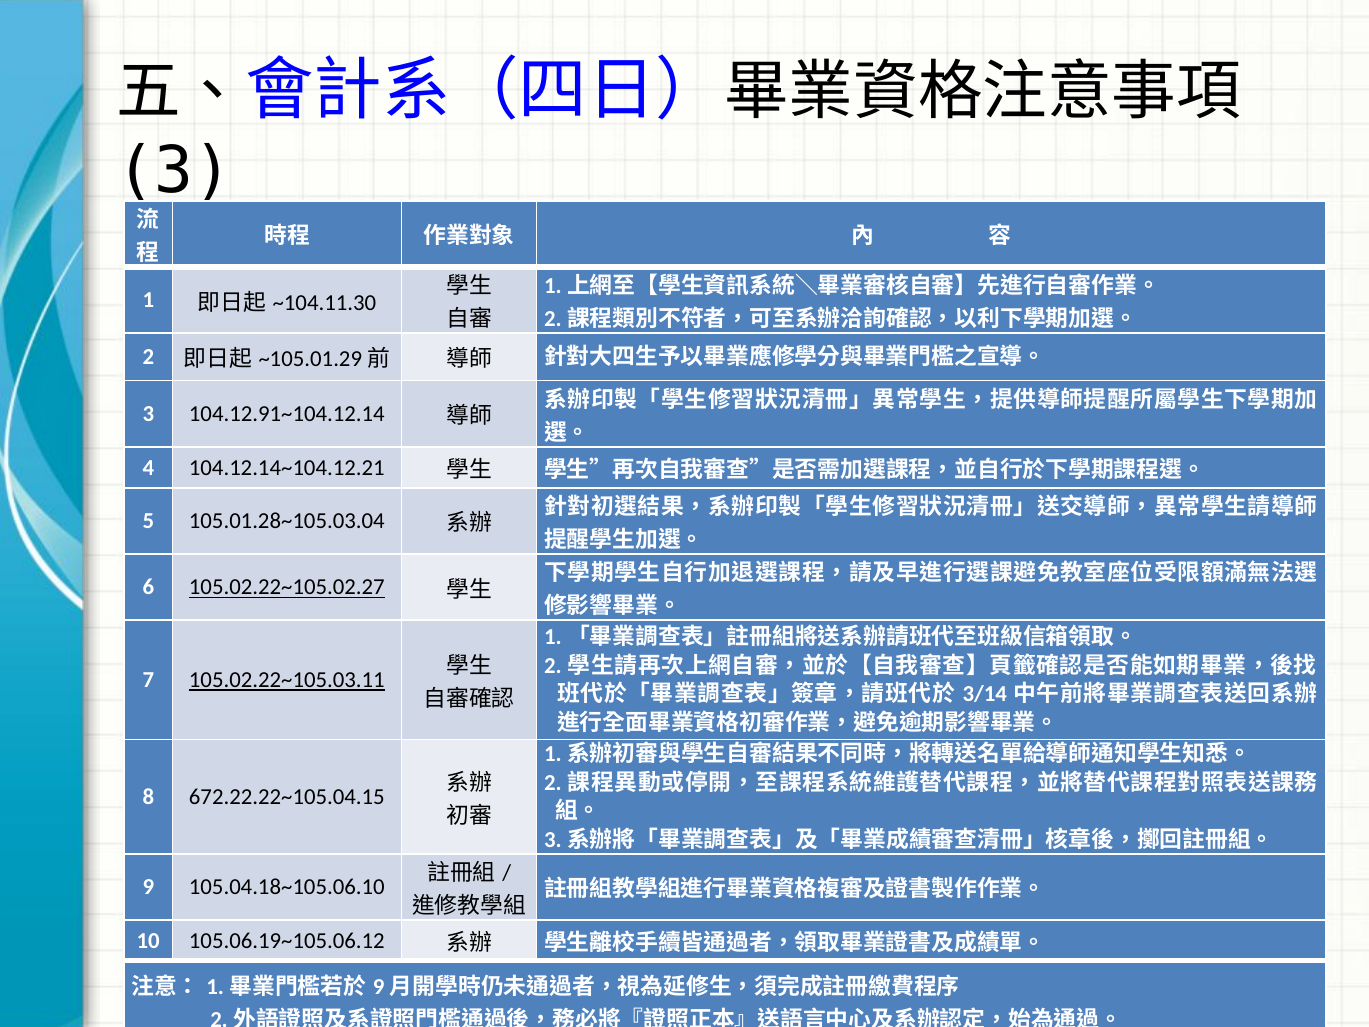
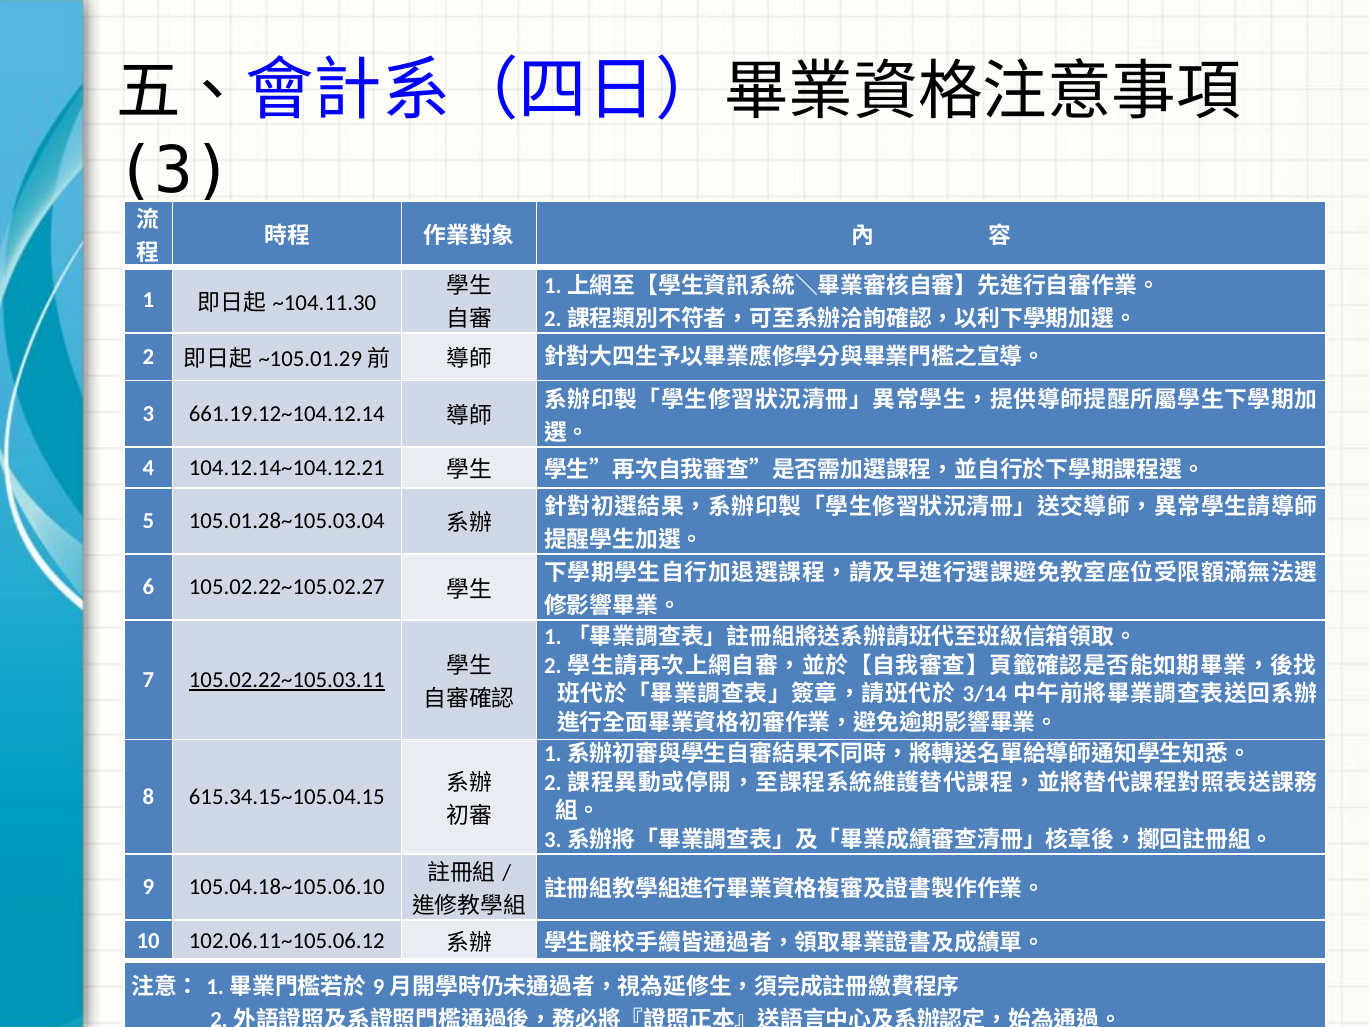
104.12.91~104.12.14: 104.12.91~104.12.14 -> 661.19.12~104.12.14
105.02.22~105.02.27 underline: present -> none
672.22.22~105.04.15: 672.22.22~105.04.15 -> 615.34.15~105.04.15
105.06.19~105.06.12: 105.06.19~105.06.12 -> 102.06.11~105.06.12
